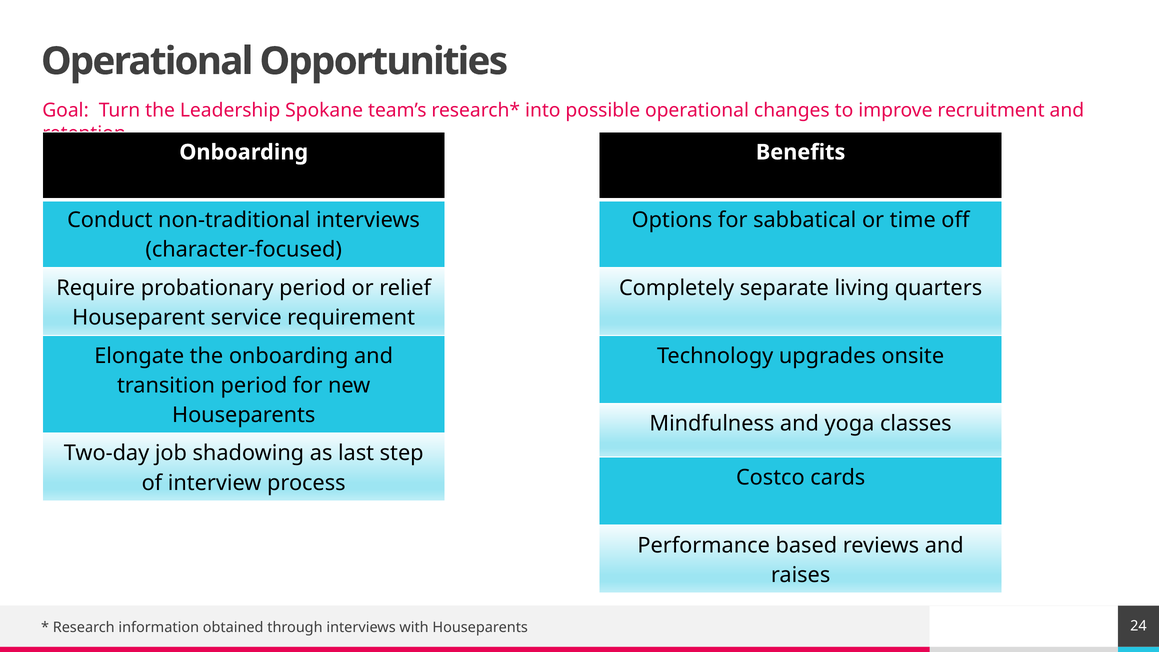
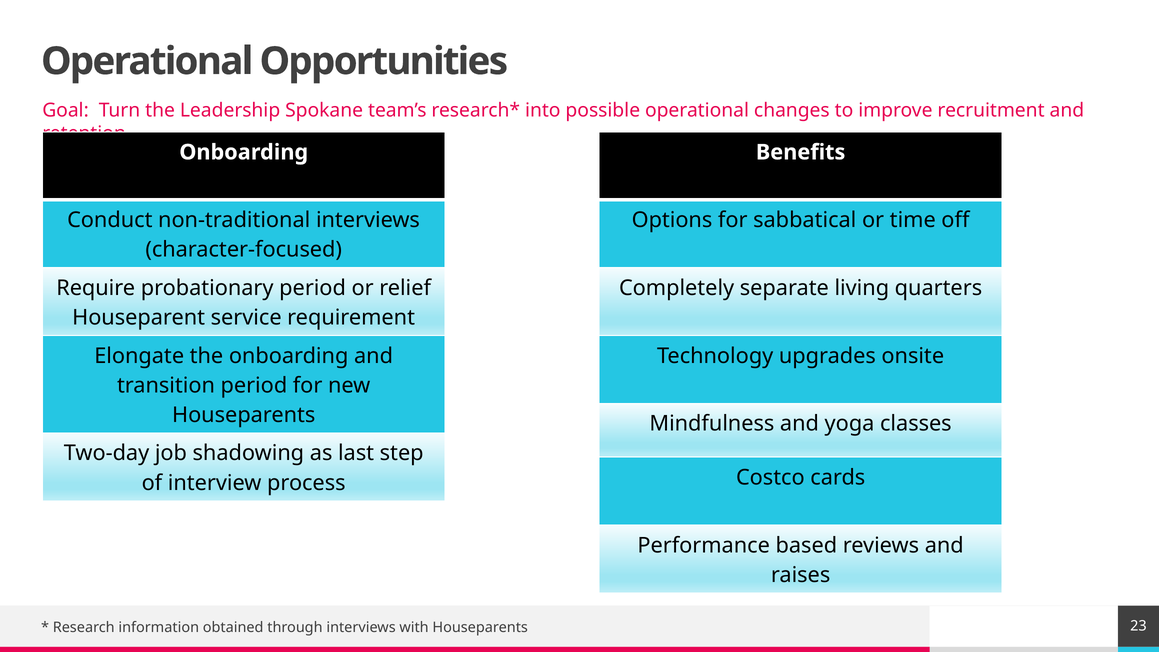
24: 24 -> 23
